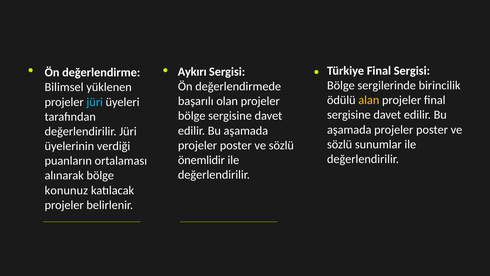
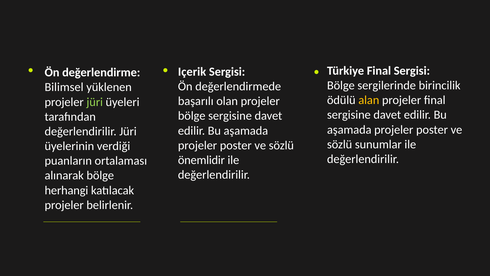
Aykırı: Aykırı -> Içerik
jüri at (95, 102) colour: light blue -> light green
konunuz: konunuz -> herhangi
